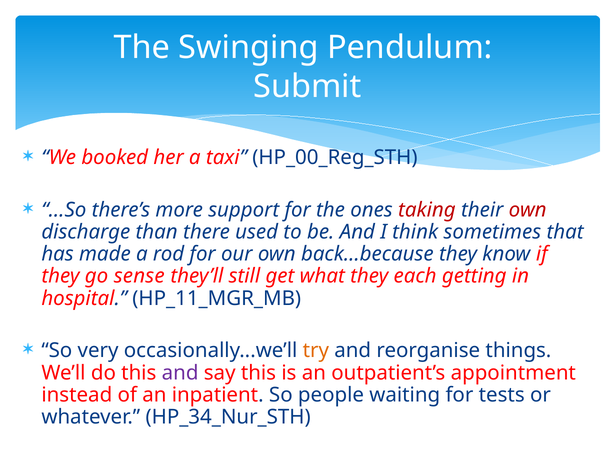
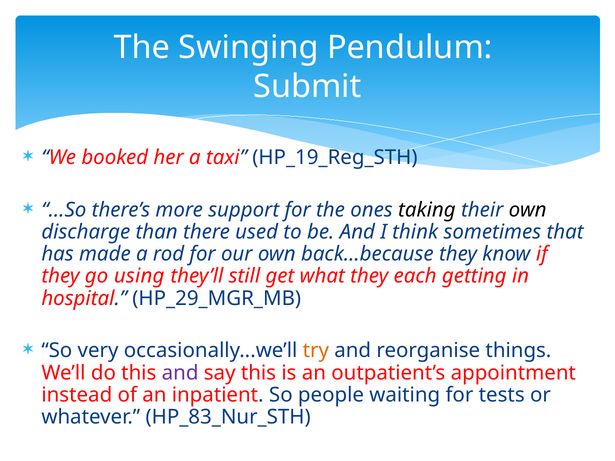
HP_00_Reg_STH: HP_00_Reg_STH -> HP_19_Reg_STH
taking colour: red -> black
own at (528, 210) colour: red -> black
sense: sense -> using
HP_11_MGR_MB: HP_11_MGR_MB -> HP_29_MGR_MB
HP_34_Nur_STH: HP_34_Nur_STH -> HP_83_Nur_STH
